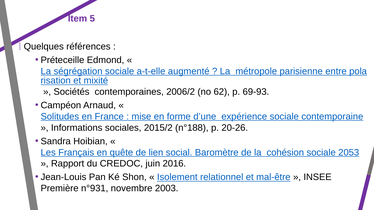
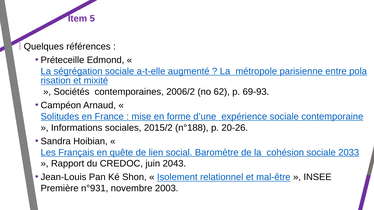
2053: 2053 -> 2033
2016: 2016 -> 2043
